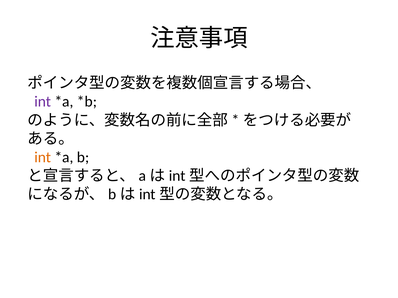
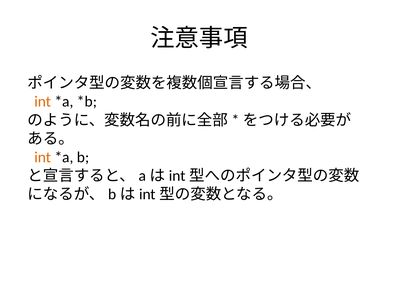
int at (43, 102) colour: purple -> orange
